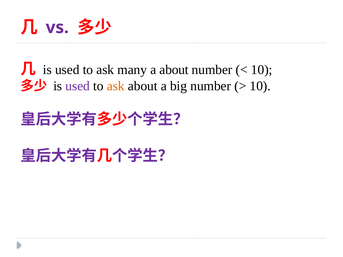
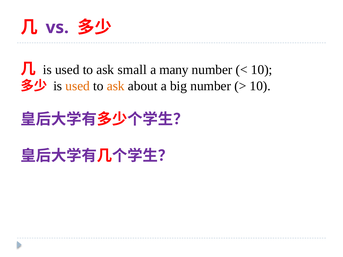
many: many -> small
a about: about -> many
used at (78, 86) colour: purple -> orange
